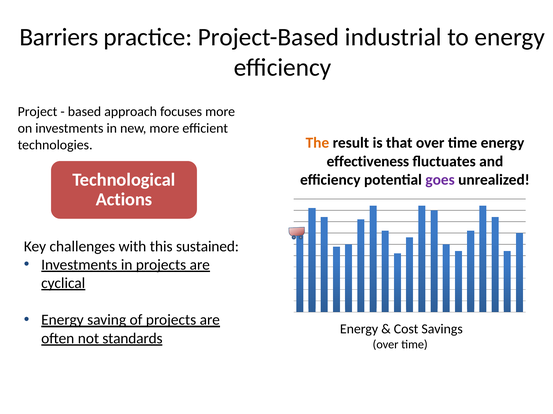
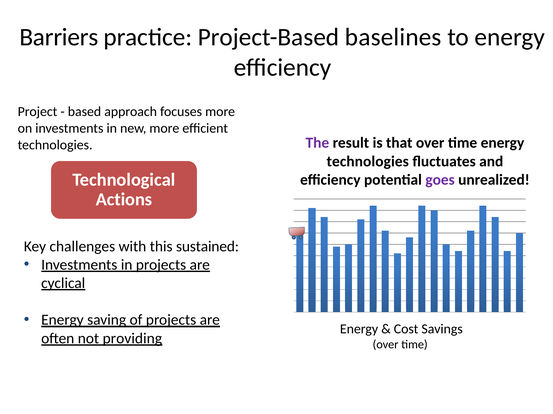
industrial: industrial -> baselines
The colour: orange -> purple
effectiveness at (368, 162): effectiveness -> technologies
standards: standards -> providing
